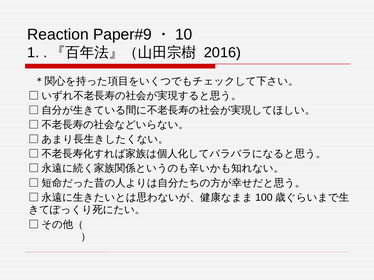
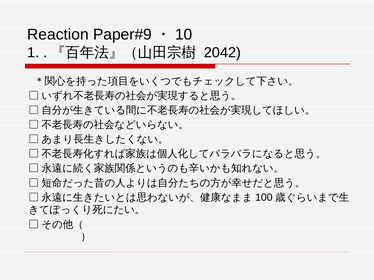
2016: 2016 -> 2042
